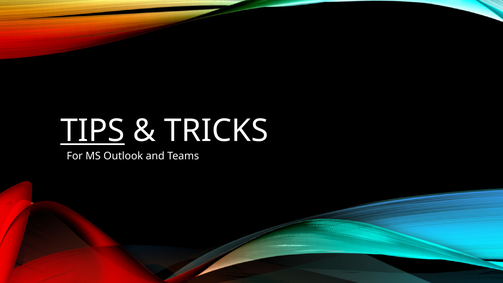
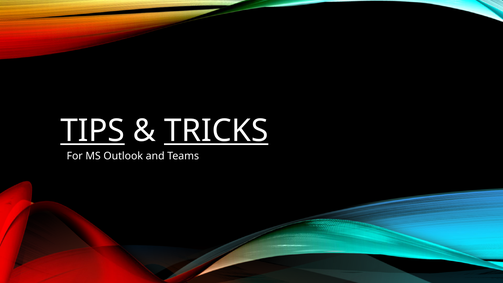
TRICKS underline: none -> present
